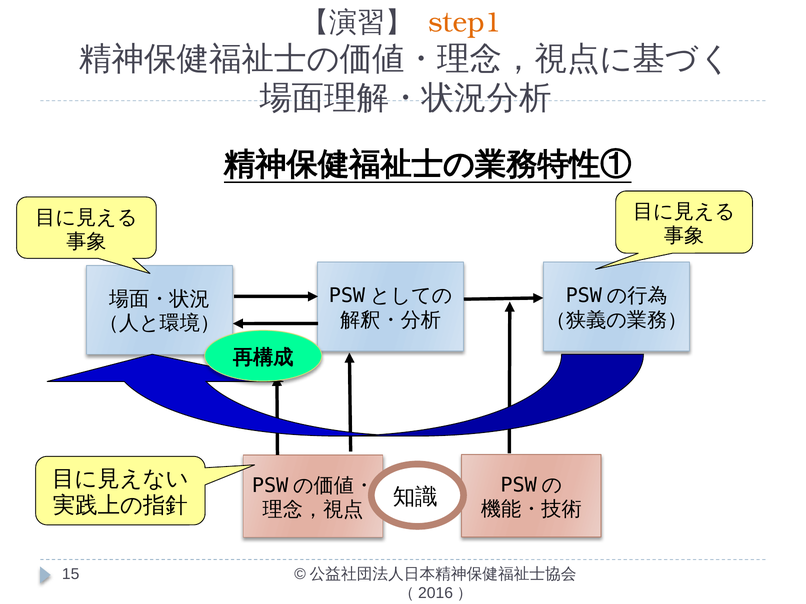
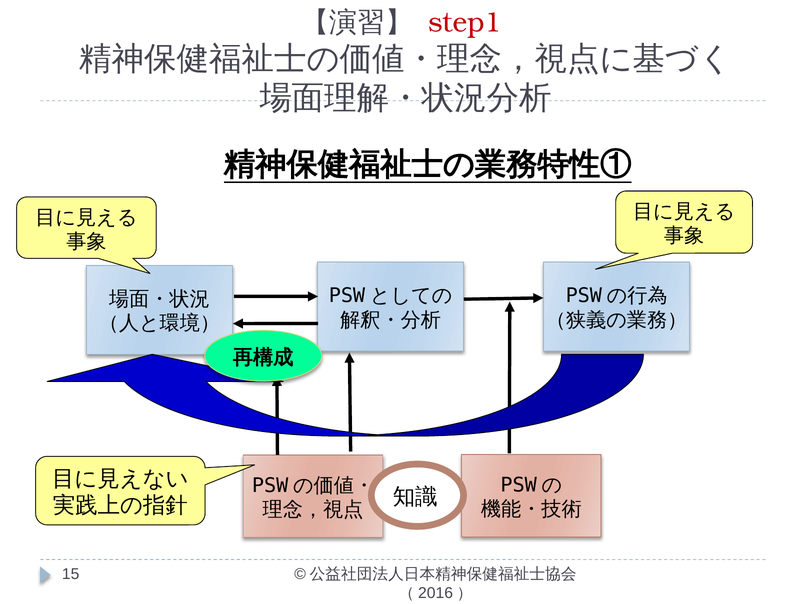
step1 colour: orange -> red
